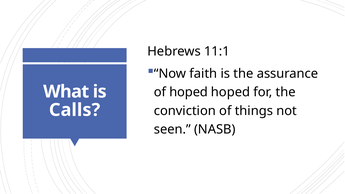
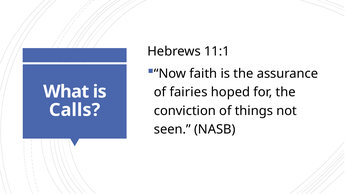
of hoped: hoped -> fairies
